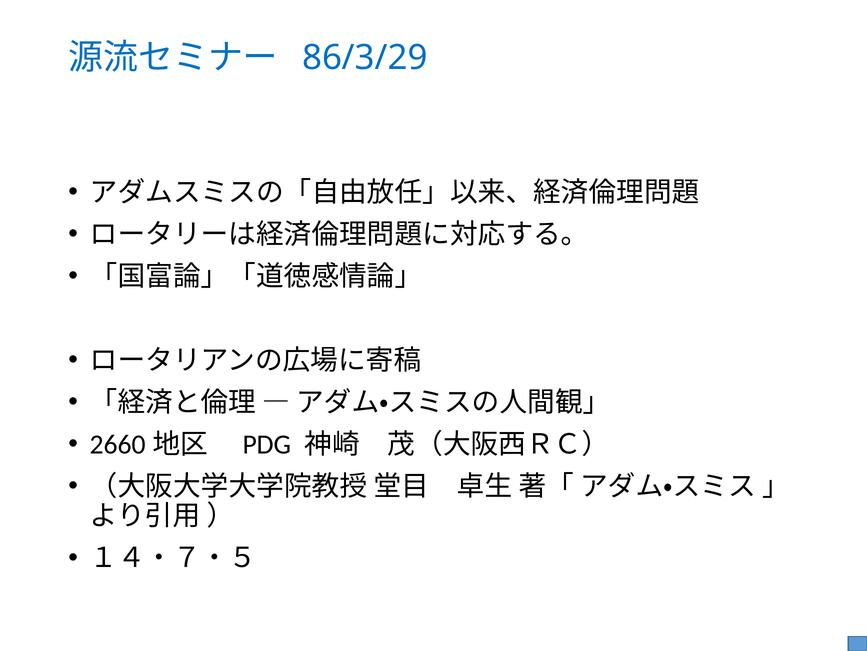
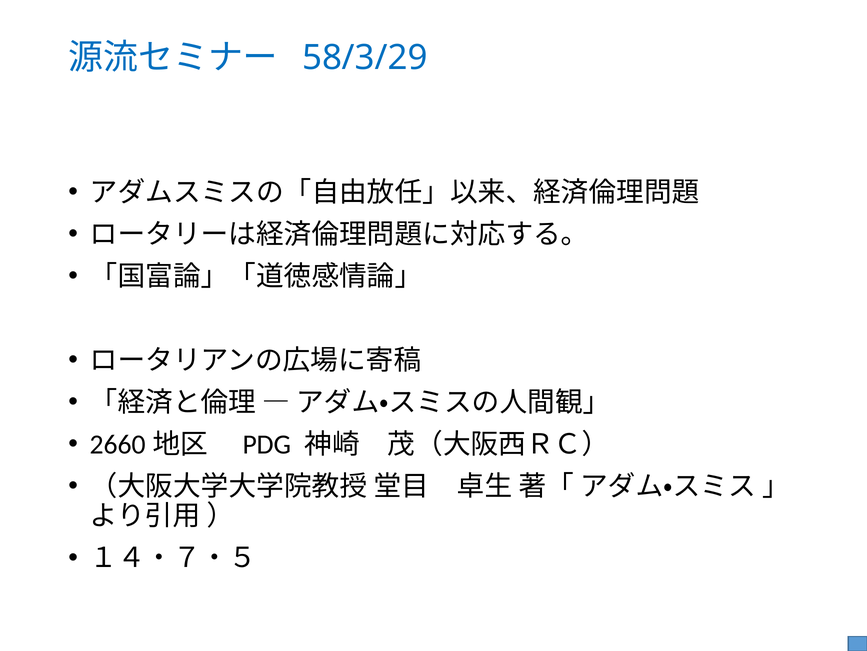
86/3/29: 86/3/29 -> 58/3/29
